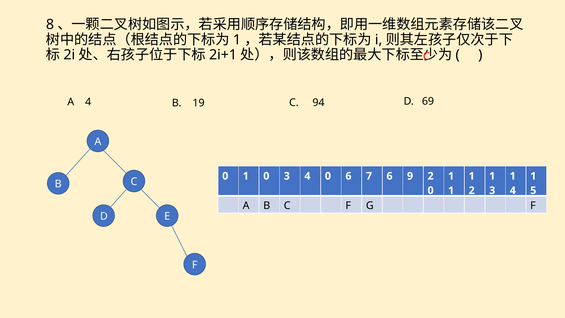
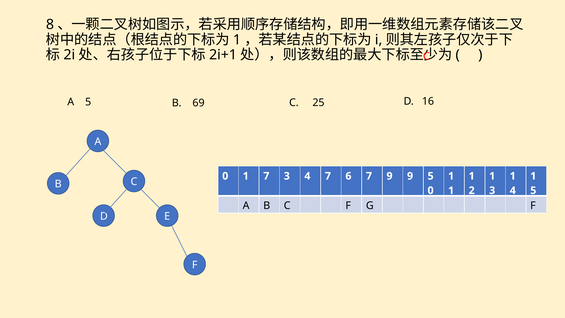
A 4: 4 -> 5
19: 19 -> 69
94: 94 -> 25
69: 69 -> 16
1 0: 0 -> 7
4 0: 0 -> 7
7 6: 6 -> 9
9 2: 2 -> 5
